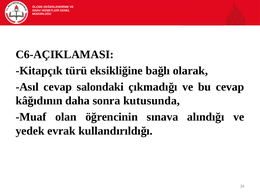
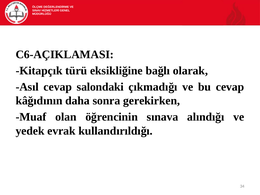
kutusunda: kutusunda -> gerekirken
